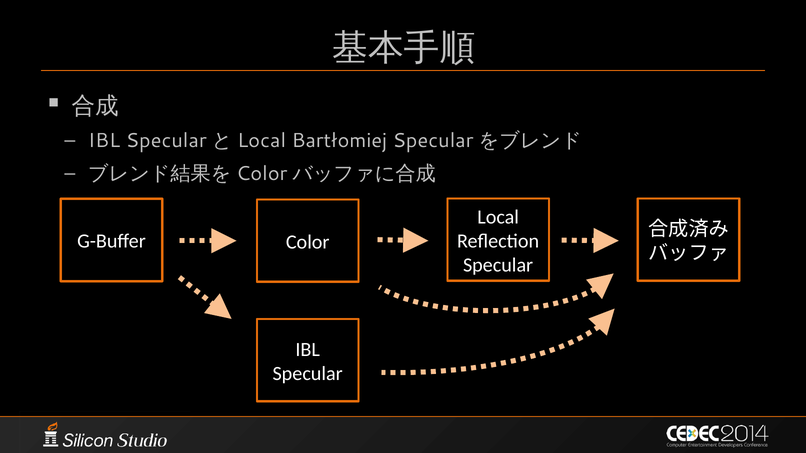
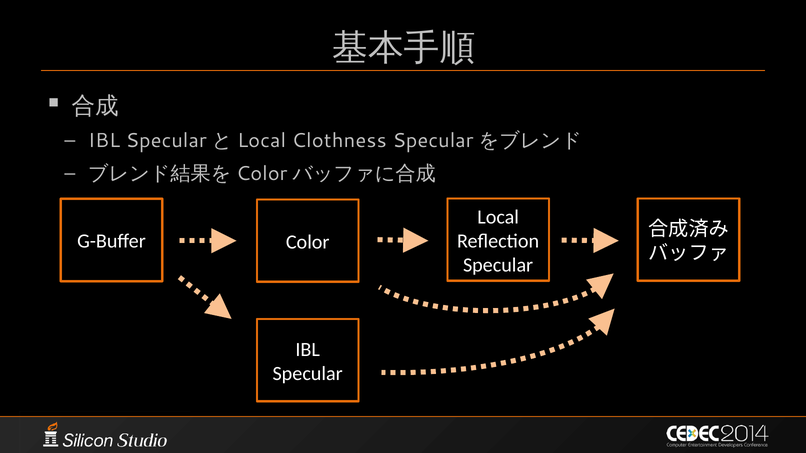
Bartłomiej: Bartłomiej -> Clothness
